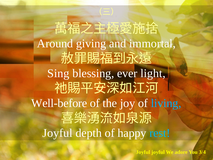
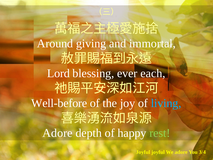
Sing: Sing -> Lord
light: light -> each
Joyful at (58, 133): Joyful -> Adore
rest colour: light blue -> light green
